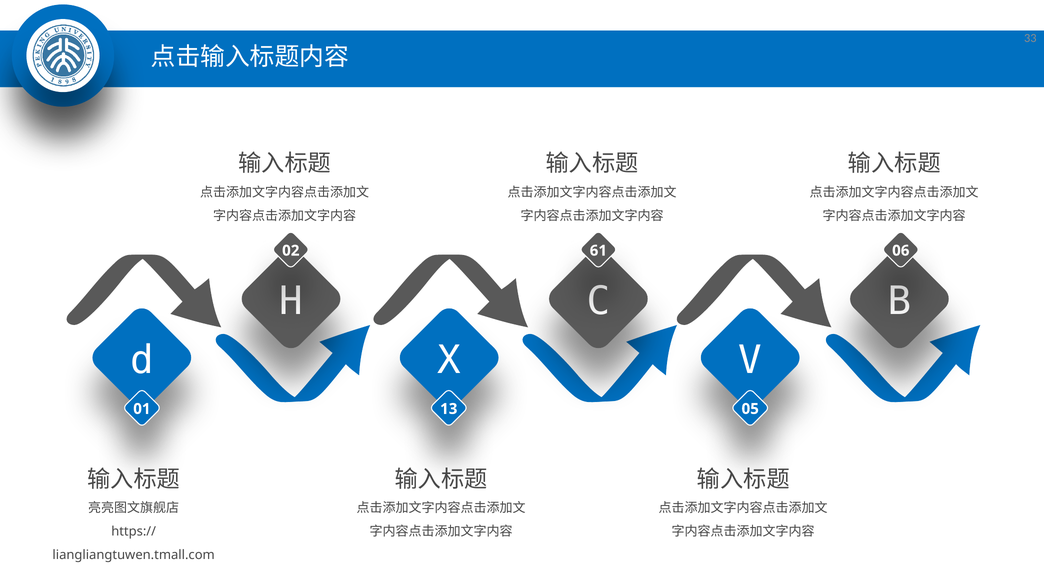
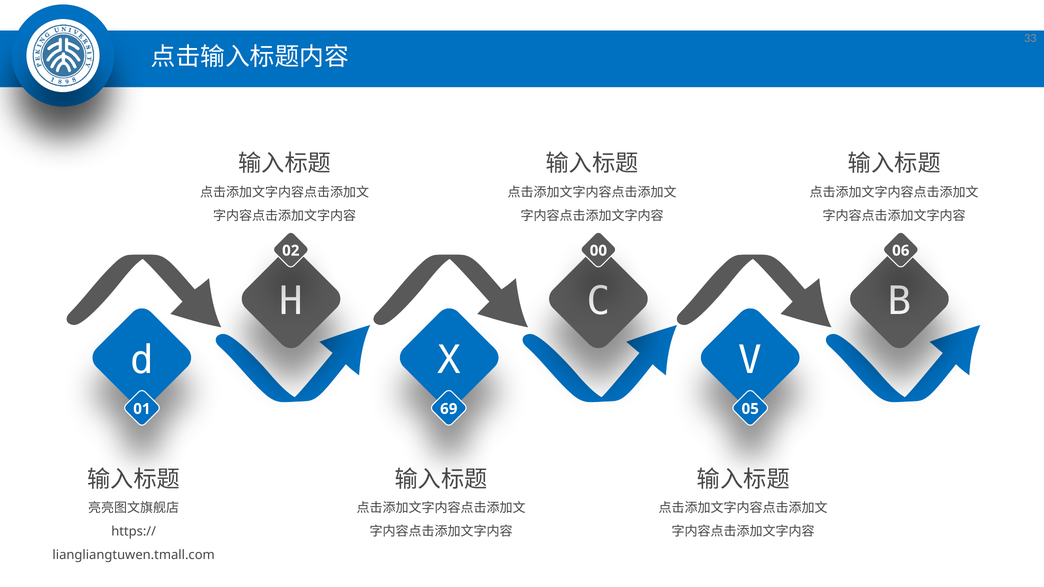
61: 61 -> 00
13: 13 -> 69
